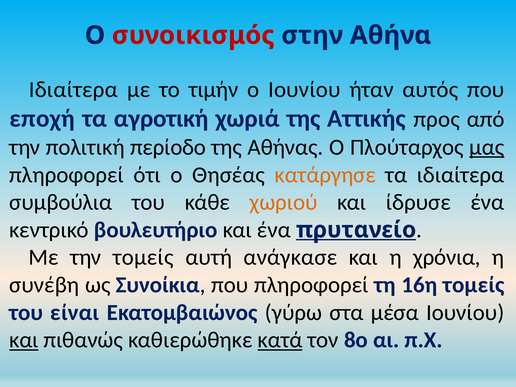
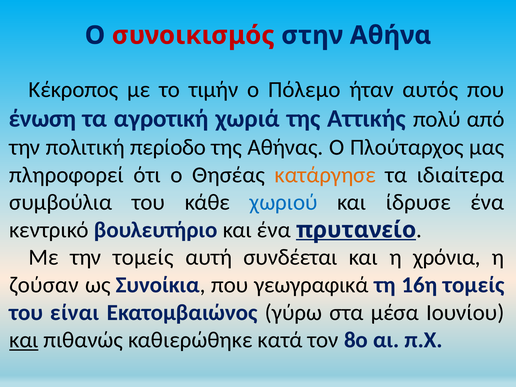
Ιδιαίτερα at (73, 90): Ιδιαίτερα -> Κέκροπος
ο Iουνίου: Iουνίου -> Πόλεμο
εποχή: εποχή -> ένωση
προς: προς -> πολύ
μας underline: present -> none
χωριού colour: orange -> blue
ανάγκασε: ανάγκασε -> συνδέεται
συνέβη: συνέβη -> ζούσαν
που πληροφορεί: πληροφορεί -> γεωγραφικά
κατά underline: present -> none
